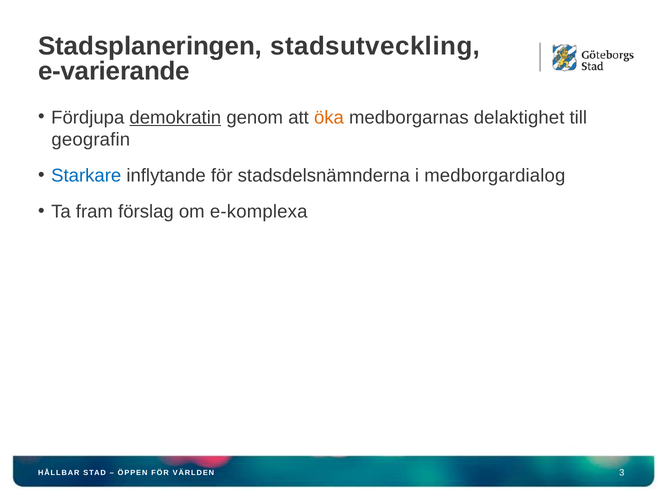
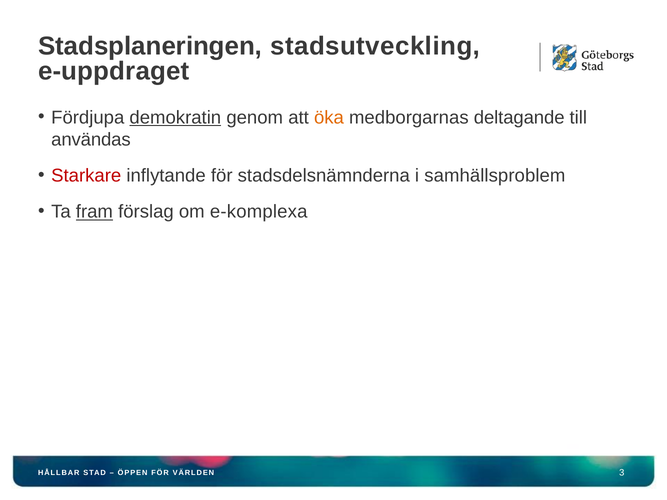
e-varierande: e-varierande -> e-uppdraget
delaktighet: delaktighet -> deltagande
geografin: geografin -> användas
Starkare colour: blue -> red
medborgardialog: medborgardialog -> samhällsproblem
fram underline: none -> present
